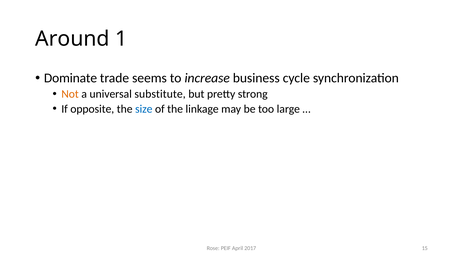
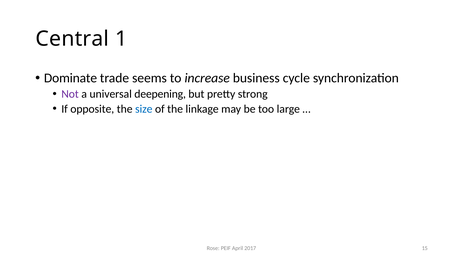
Around: Around -> Central
Not colour: orange -> purple
substitute: substitute -> deepening
